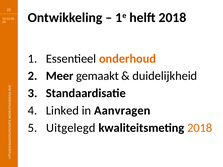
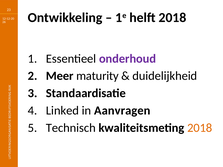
onderhoud colour: orange -> purple
gemaakt: gemaakt -> maturity
Uitgelegd: Uitgelegd -> Technisch
